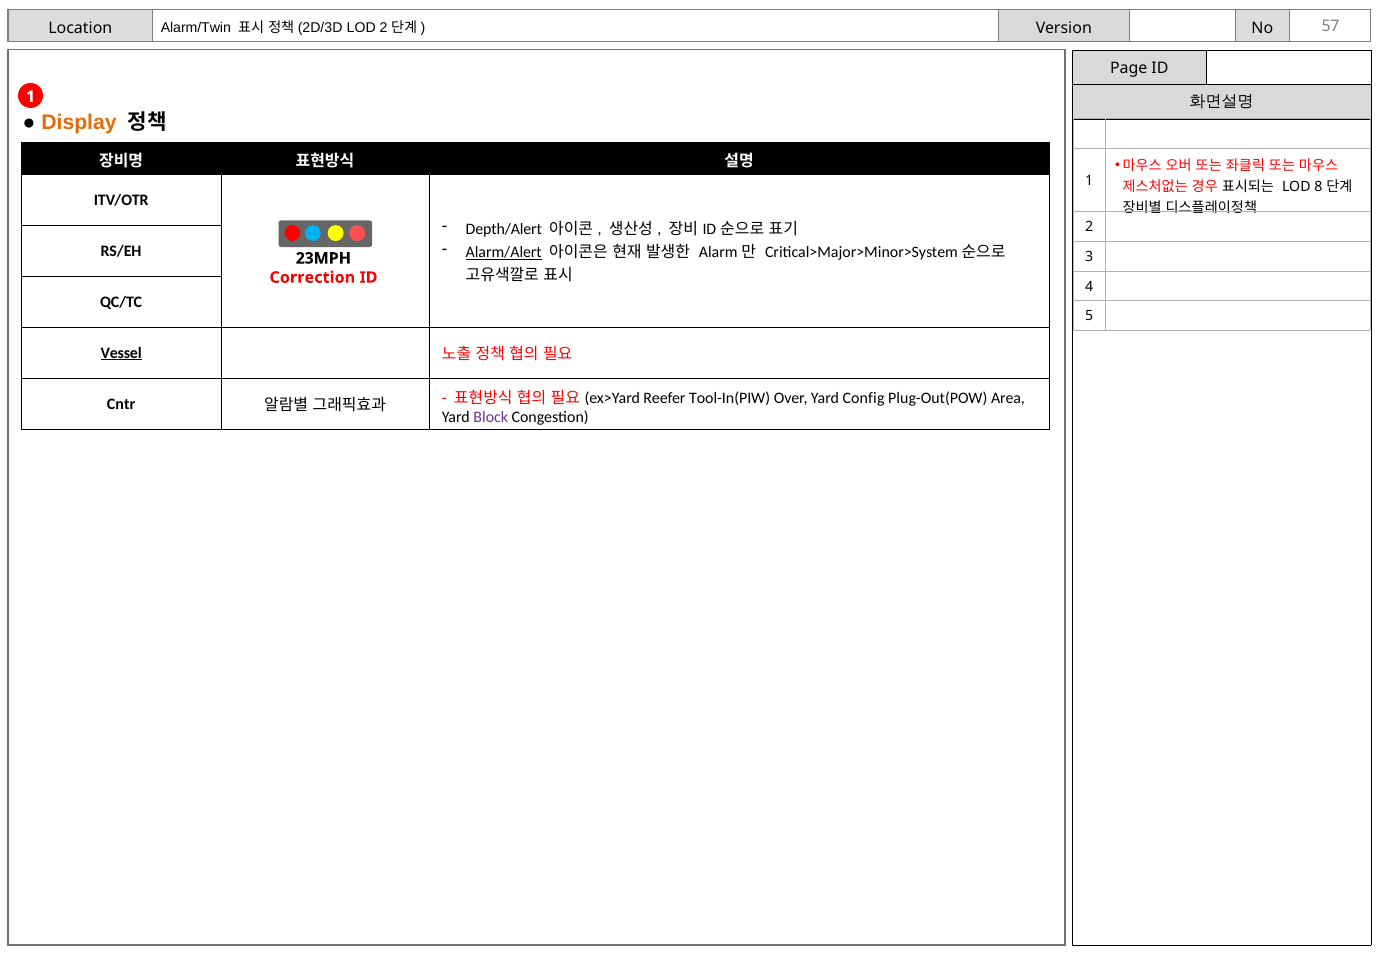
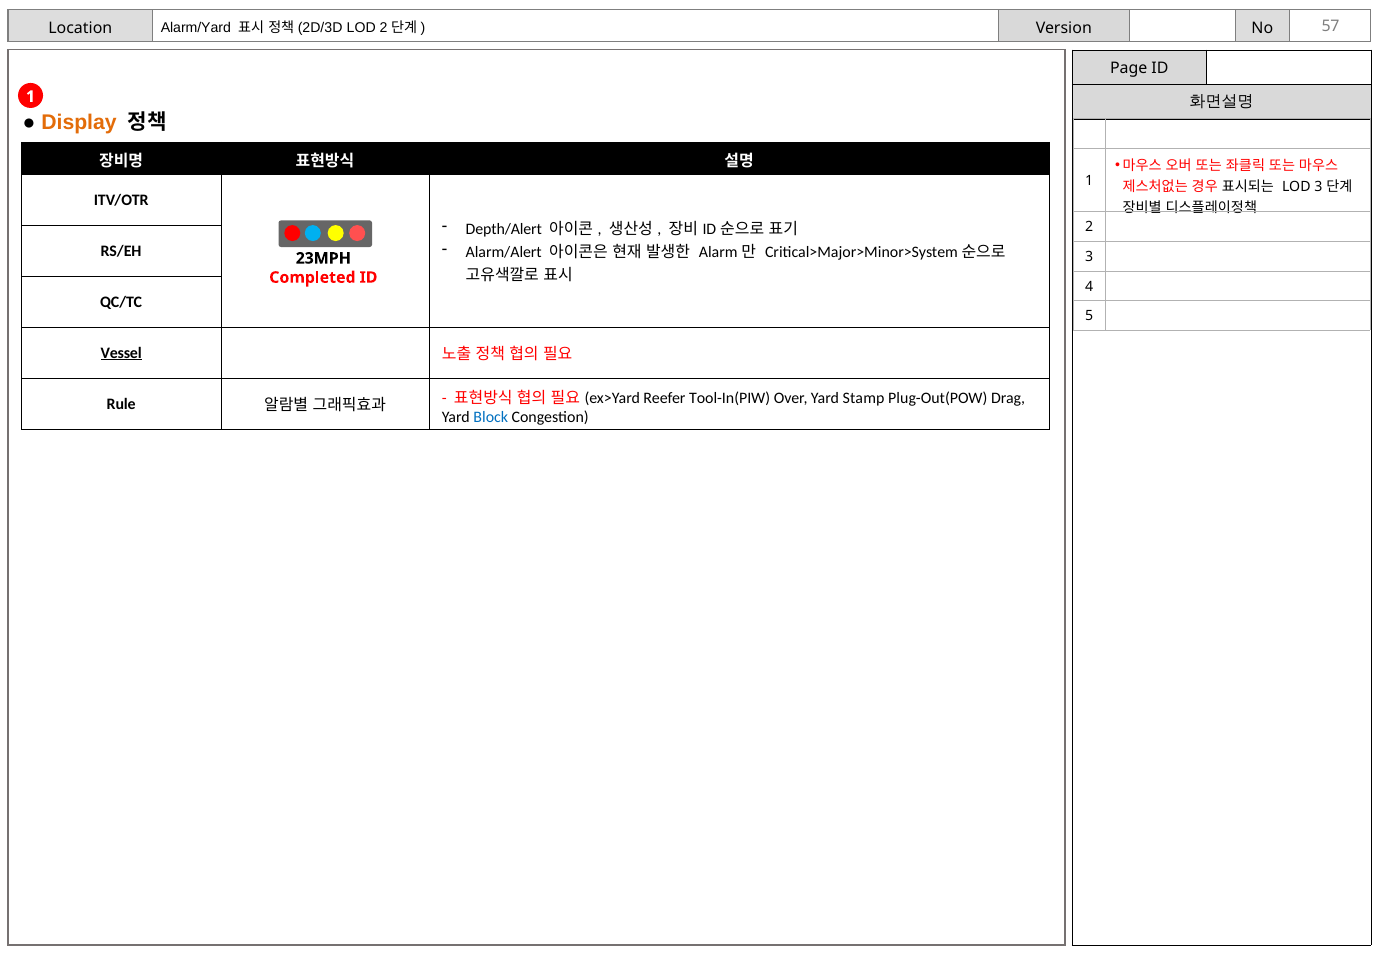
Alarm/Twin: Alarm/Twin -> Alarm/Yard
LOD 8: 8 -> 3
Alarm/Alert underline: present -> none
Correction: Correction -> Completed
Config: Config -> Stamp
Area: Area -> Drag
Cntr: Cntr -> Rule
Block colour: purple -> blue
